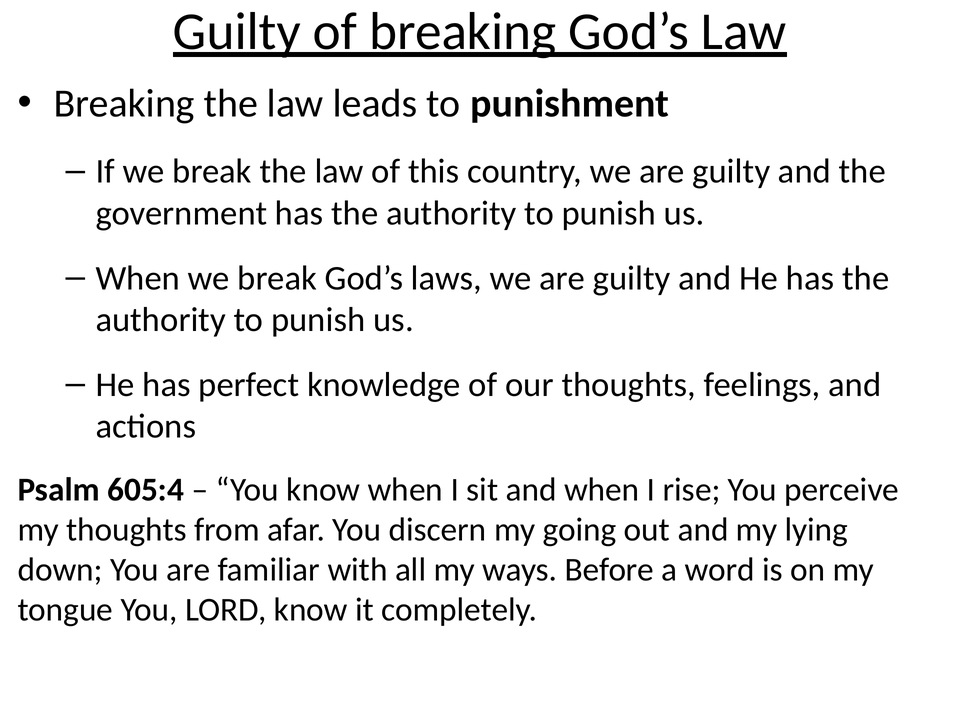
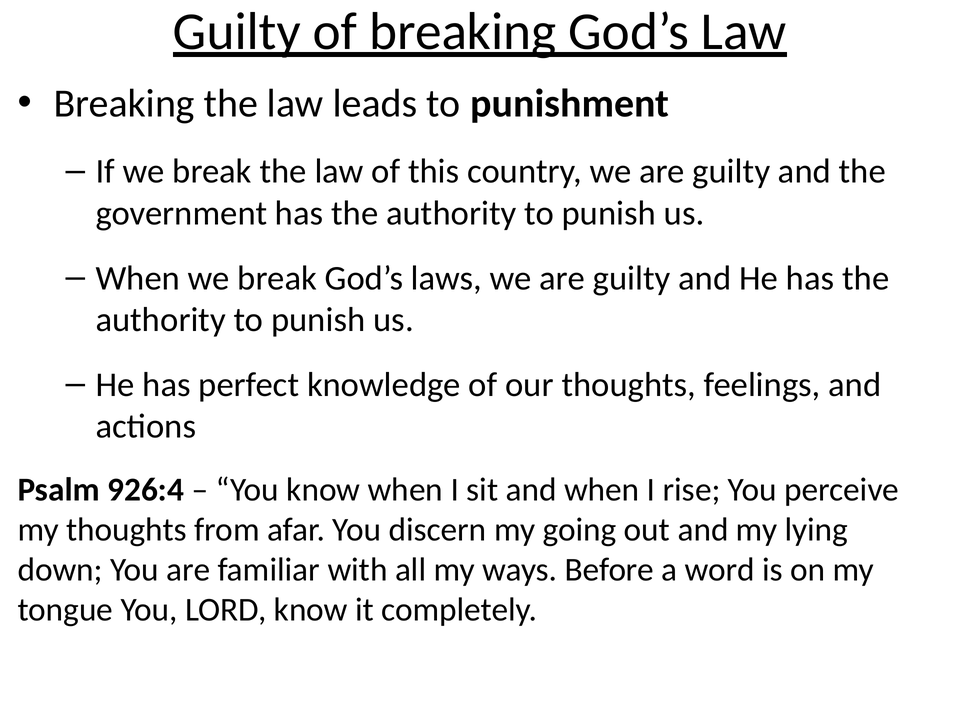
605:4: 605:4 -> 926:4
